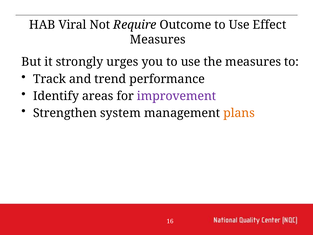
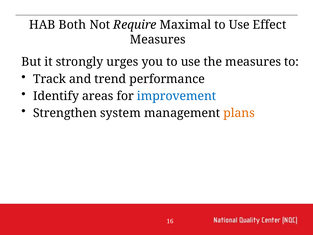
Viral: Viral -> Both
Outcome: Outcome -> Maximal
improvement colour: purple -> blue
